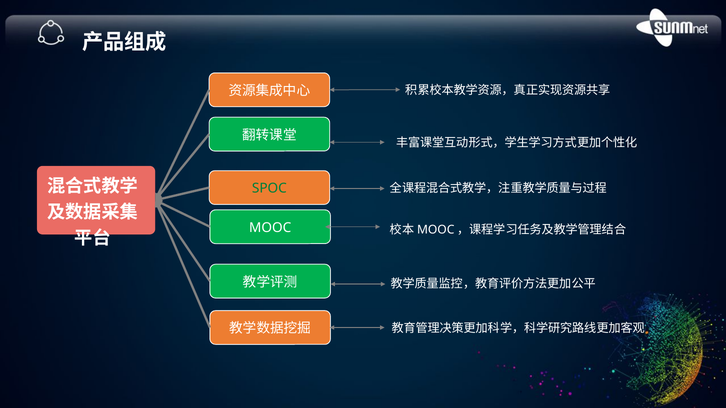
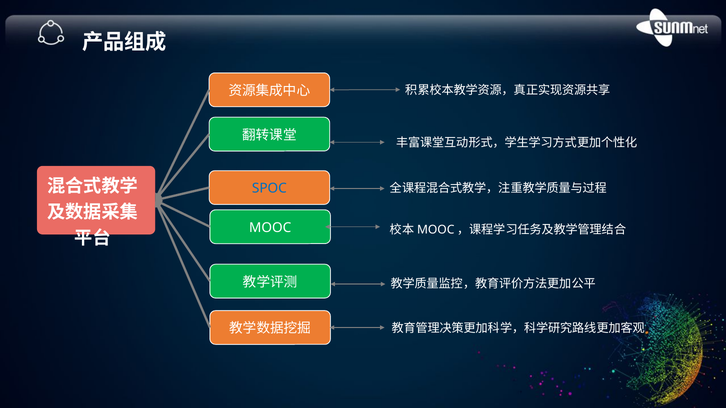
SPOC colour: green -> blue
